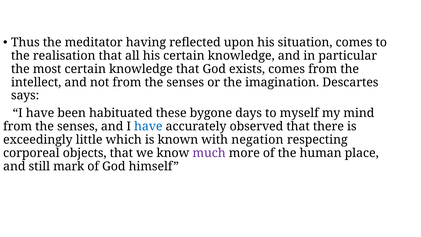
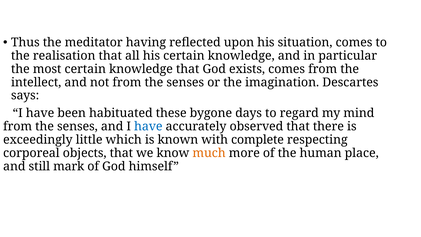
myself: myself -> regard
negation: negation -> complete
much colour: purple -> orange
